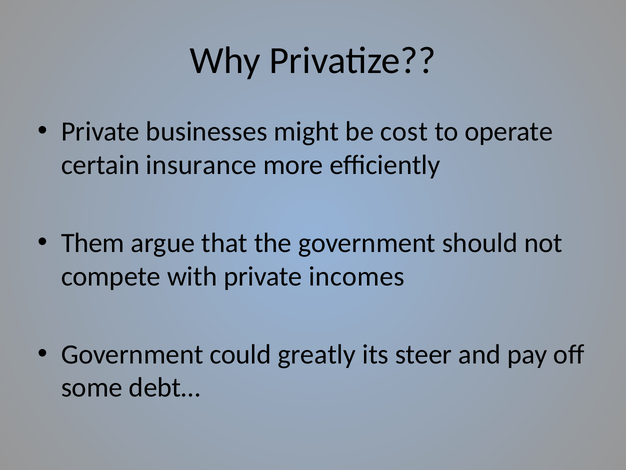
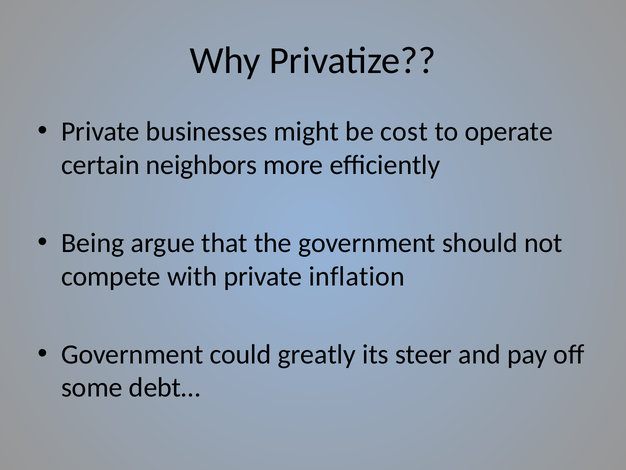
insurance: insurance -> neighbors
Them: Them -> Being
incomes: incomes -> inflation
